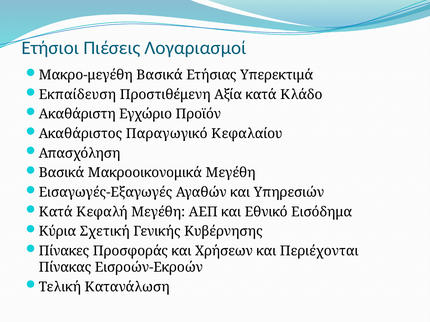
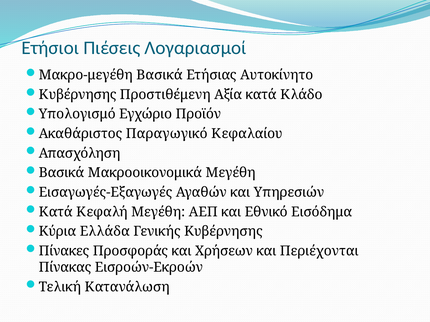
Υπερεκτιμά: Υπερεκτιμά -> Αυτοκίνητο
Εκπαίδευση at (77, 95): Εκπαίδευση -> Κυβέρνησης
Ακαθάριστη: Ακαθάριστη -> Υπολογισμό
Σχετική: Σχετική -> Ελλάδα
